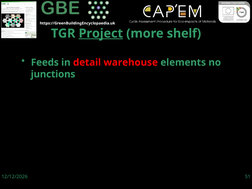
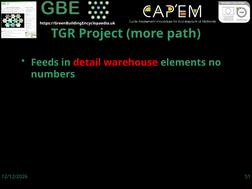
Project underline: present -> none
shelf: shelf -> path
junctions: junctions -> numbers
